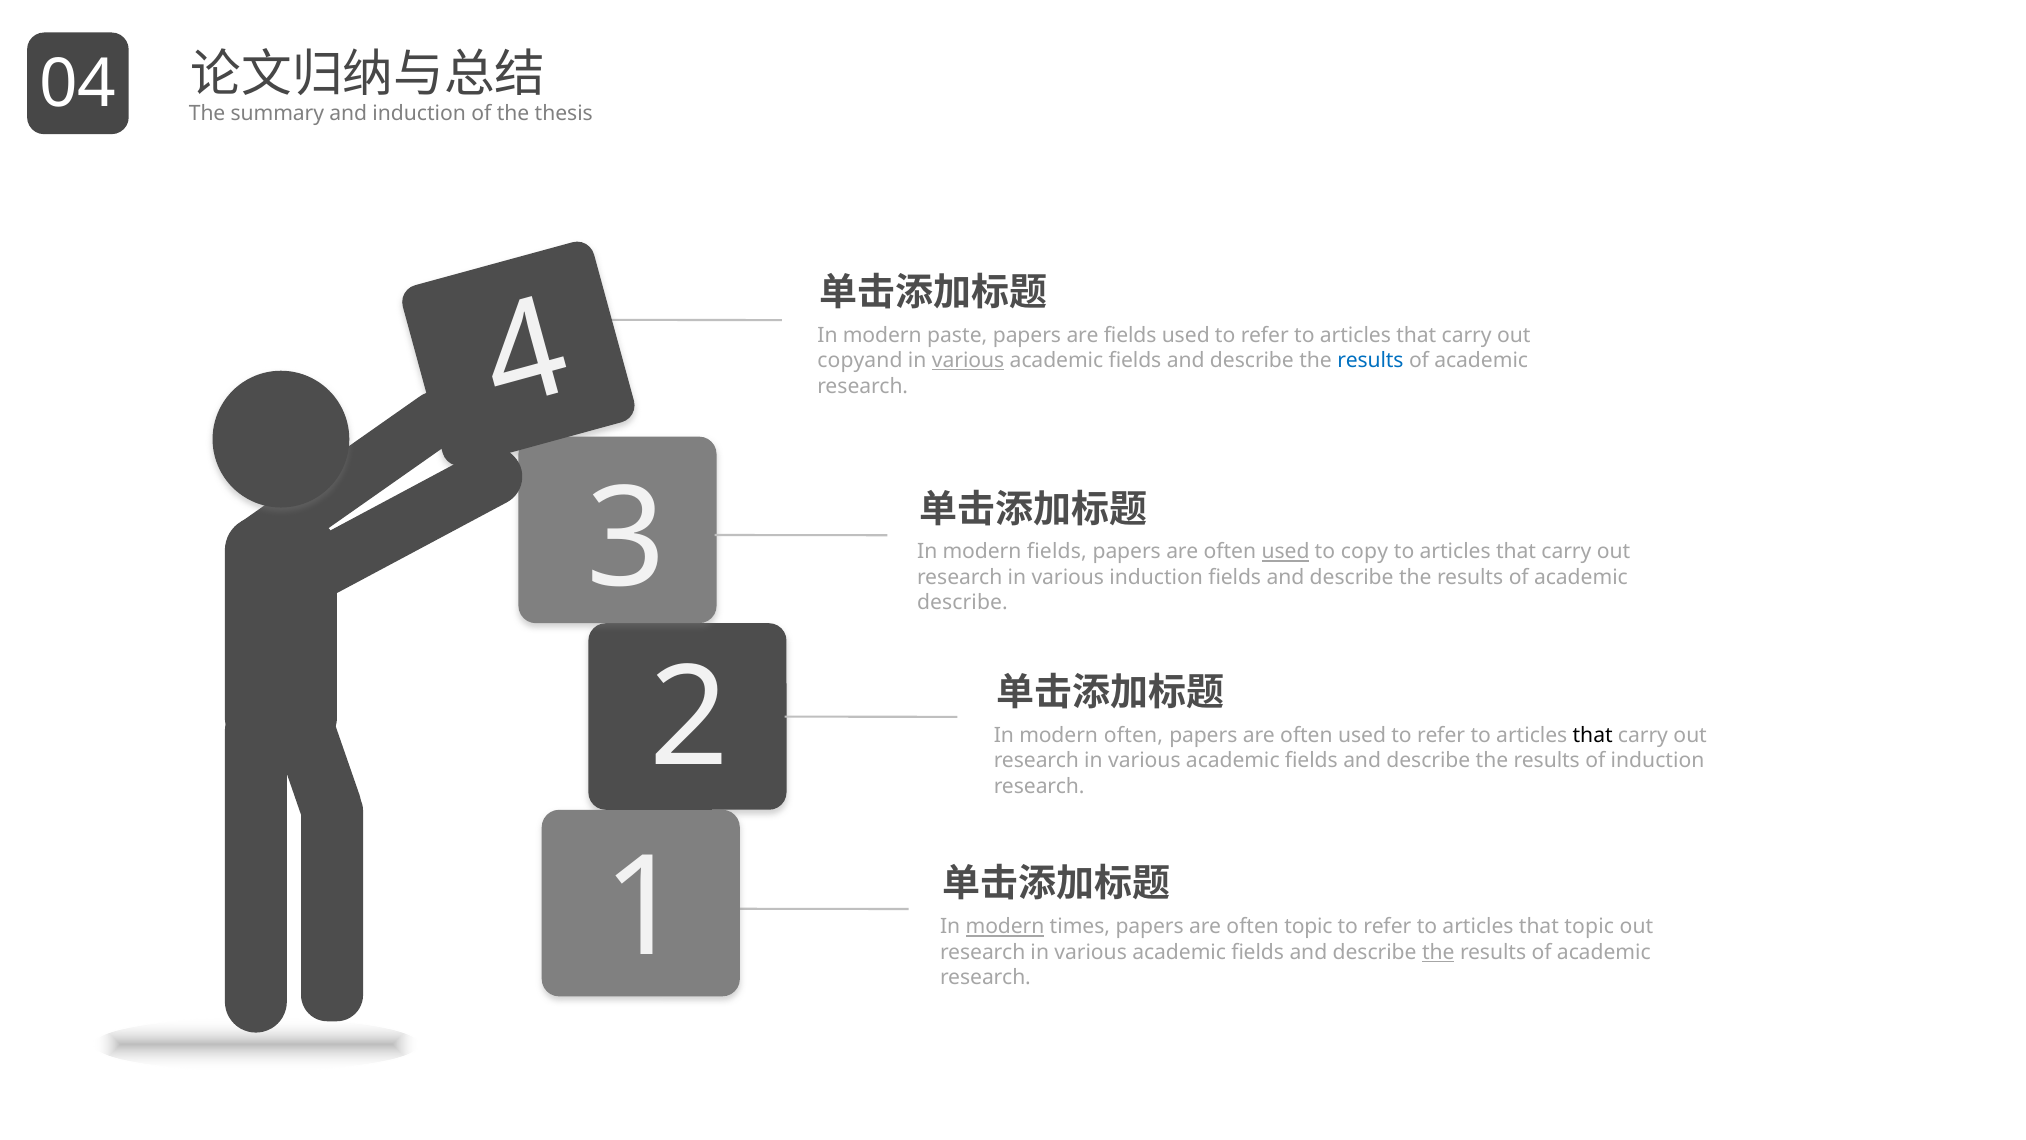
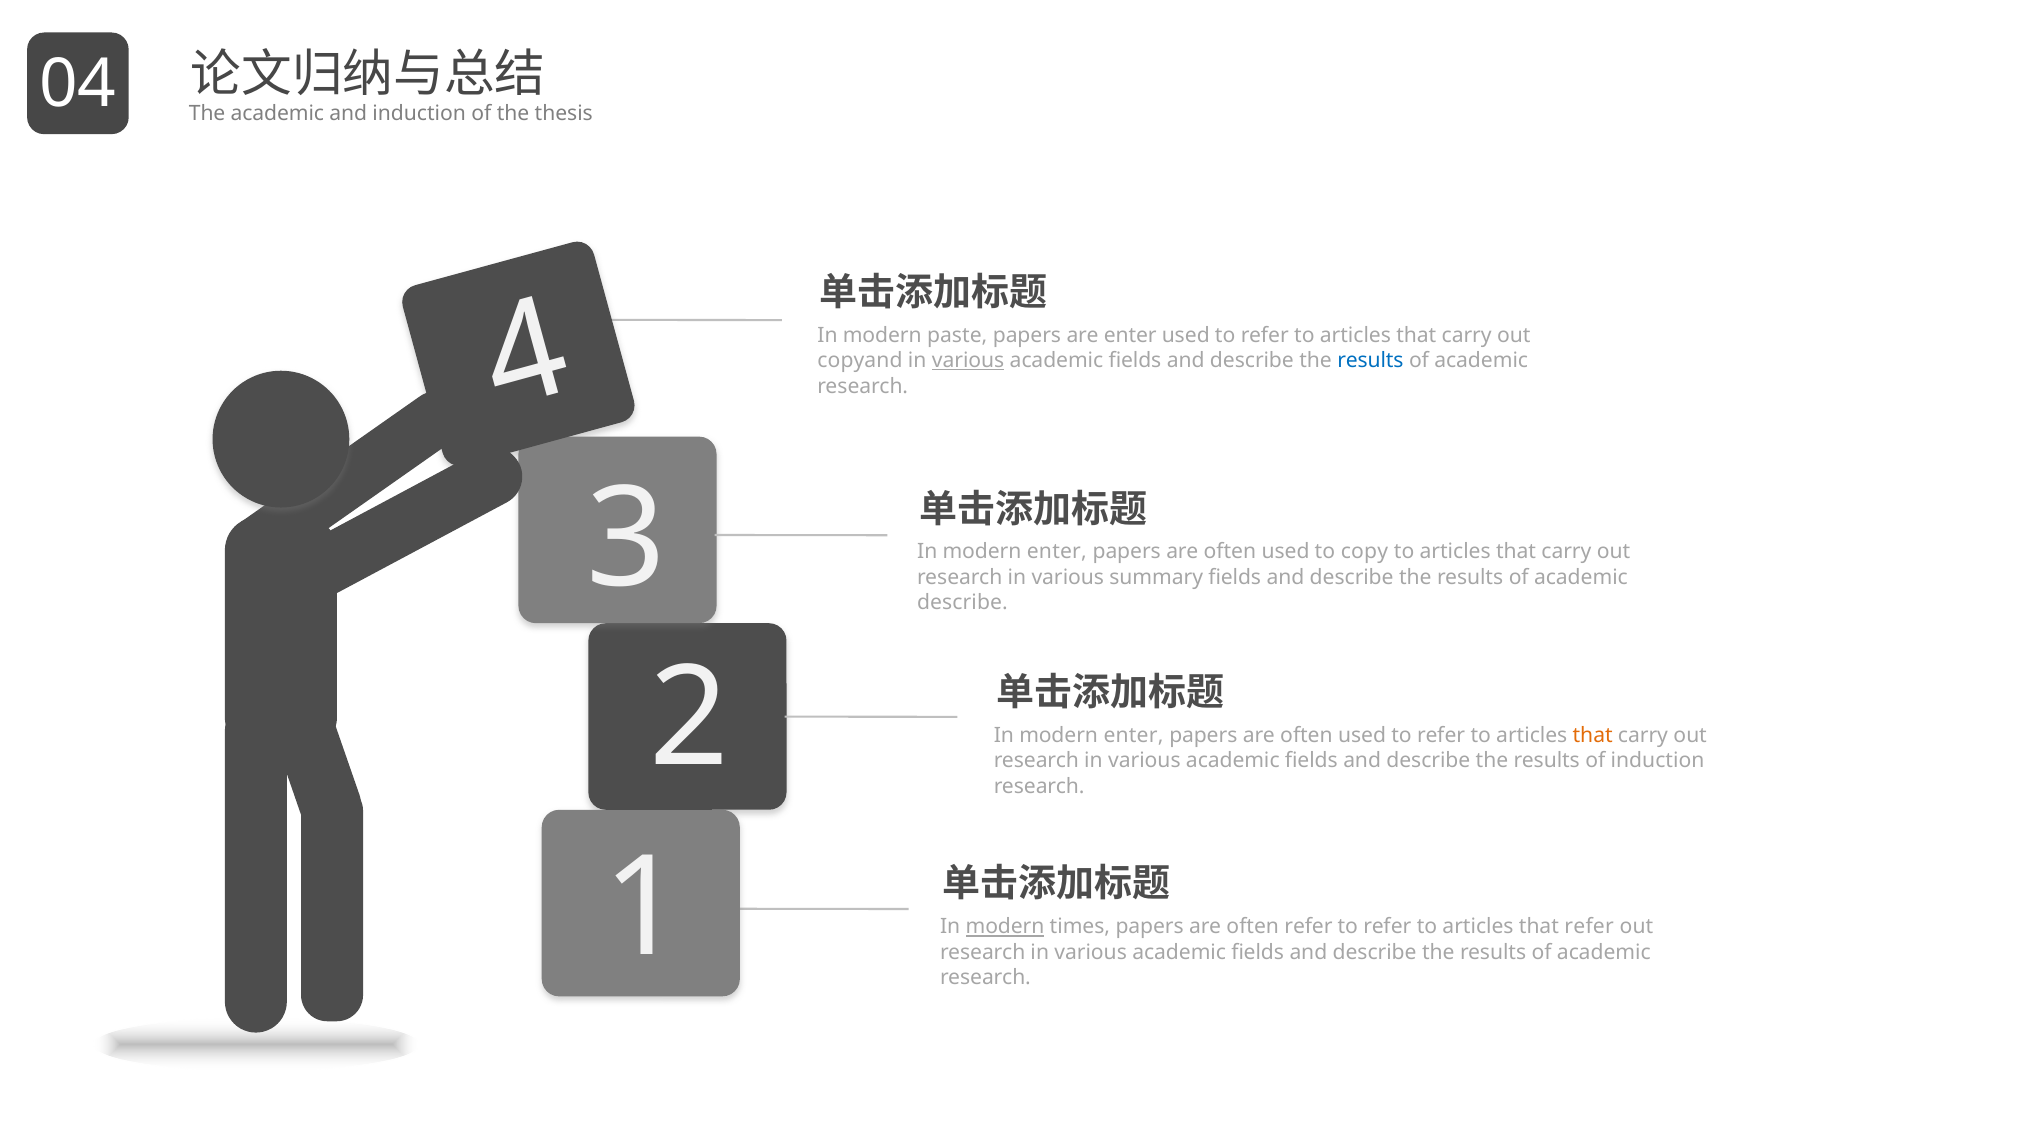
The summary: summary -> academic
are fields: fields -> enter
fields at (1057, 552): fields -> enter
used at (1286, 552) underline: present -> none
various induction: induction -> summary
often at (1133, 735): often -> enter
that at (1593, 735) colour: black -> orange
often topic: topic -> refer
that topic: topic -> refer
the at (1438, 952) underline: present -> none
